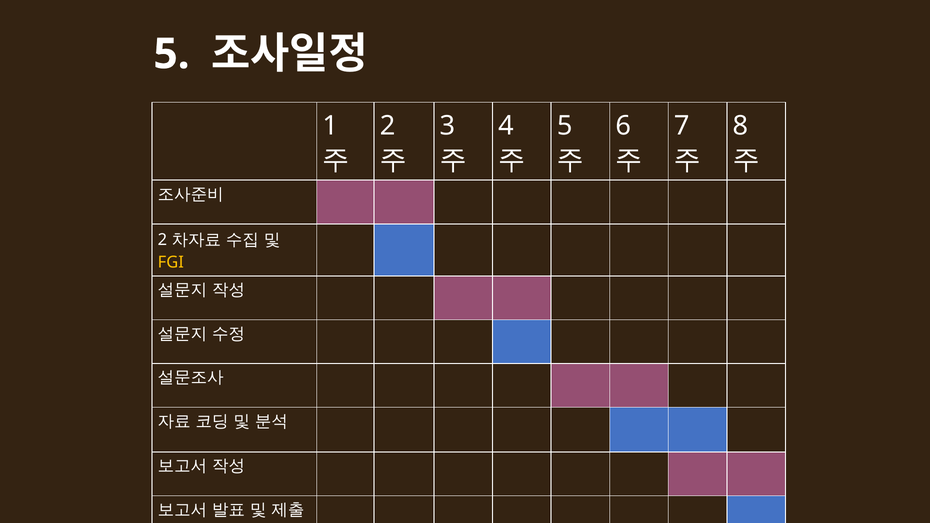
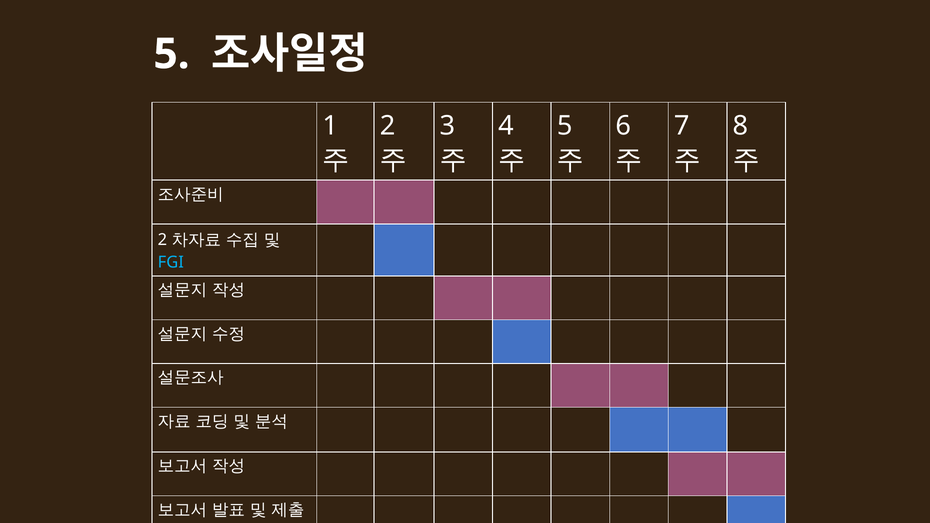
FGI colour: yellow -> light blue
